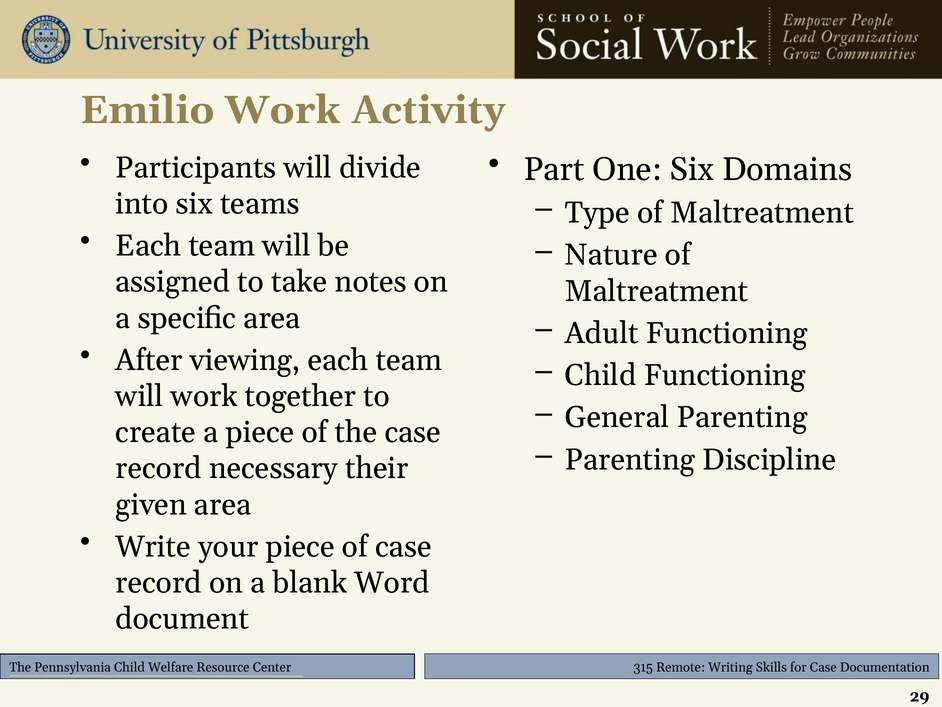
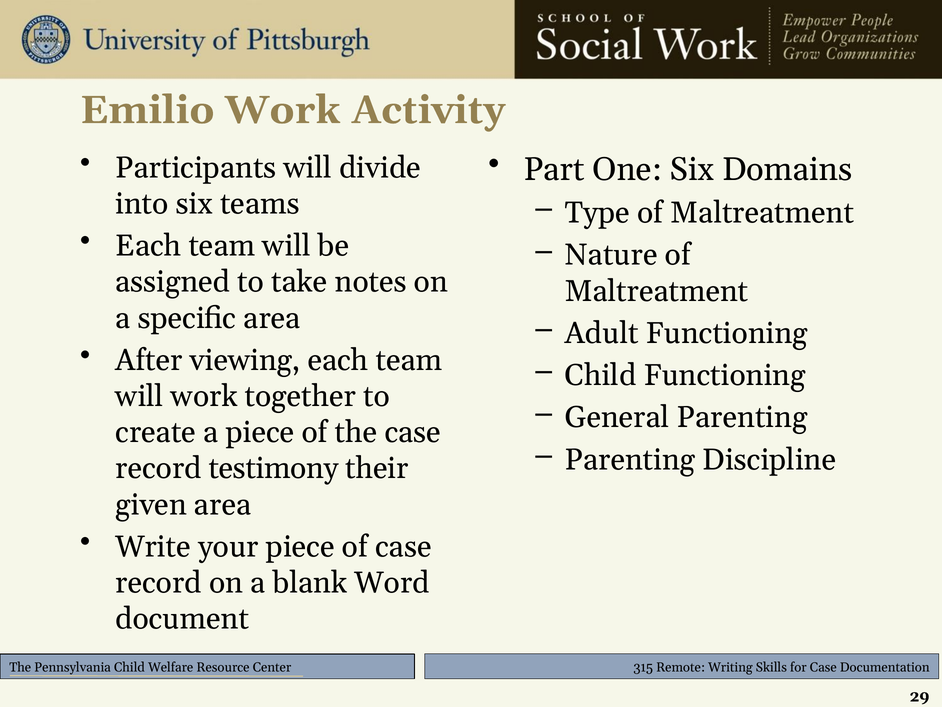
necessary: necessary -> testimony
